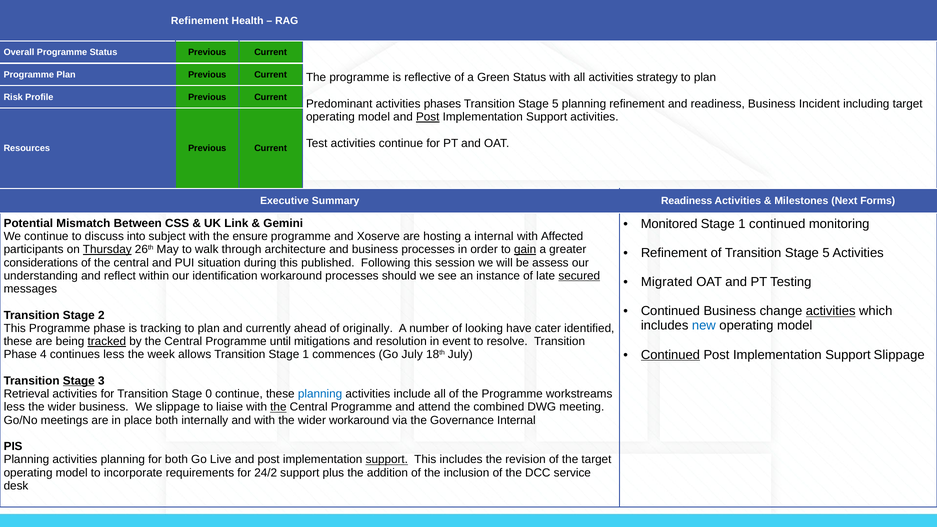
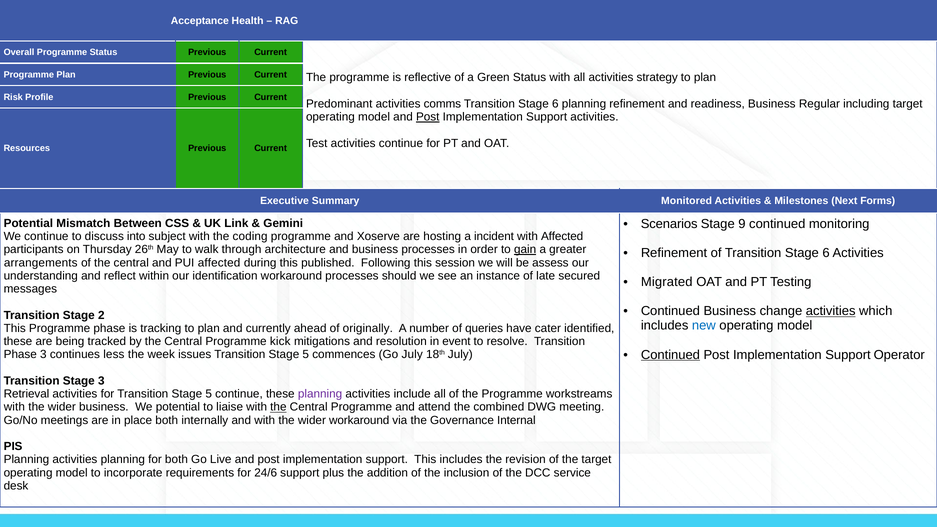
Refinement at (200, 21): Refinement -> Acceptance
phases: phases -> comms
5 at (555, 104): 5 -> 6
Incident: Incident -> Regular
Summary Readiness: Readiness -> Monitored
Monitored: Monitored -> Scenarios
1 at (742, 224): 1 -> 9
ensure: ensure -> coding
a internal: internal -> incident
Thursday underline: present -> none
of Transition Stage 5: 5 -> 6
considerations: considerations -> arrangements
PUI situation: situation -> affected
secured underline: present -> none
looking: looking -> queries
tracked underline: present -> none
until: until -> kick
Support Slippage: Slippage -> Operator
Phase 4: 4 -> 3
allows: allows -> issues
1 at (306, 355): 1 -> 5
Stage at (79, 381) underline: present -> none
for Transition Stage 0: 0 -> 5
planning at (320, 394) colour: blue -> purple
less at (14, 407): less -> with
We slippage: slippage -> potential
support at (387, 460) underline: present -> none
24/2: 24/2 -> 24/6
